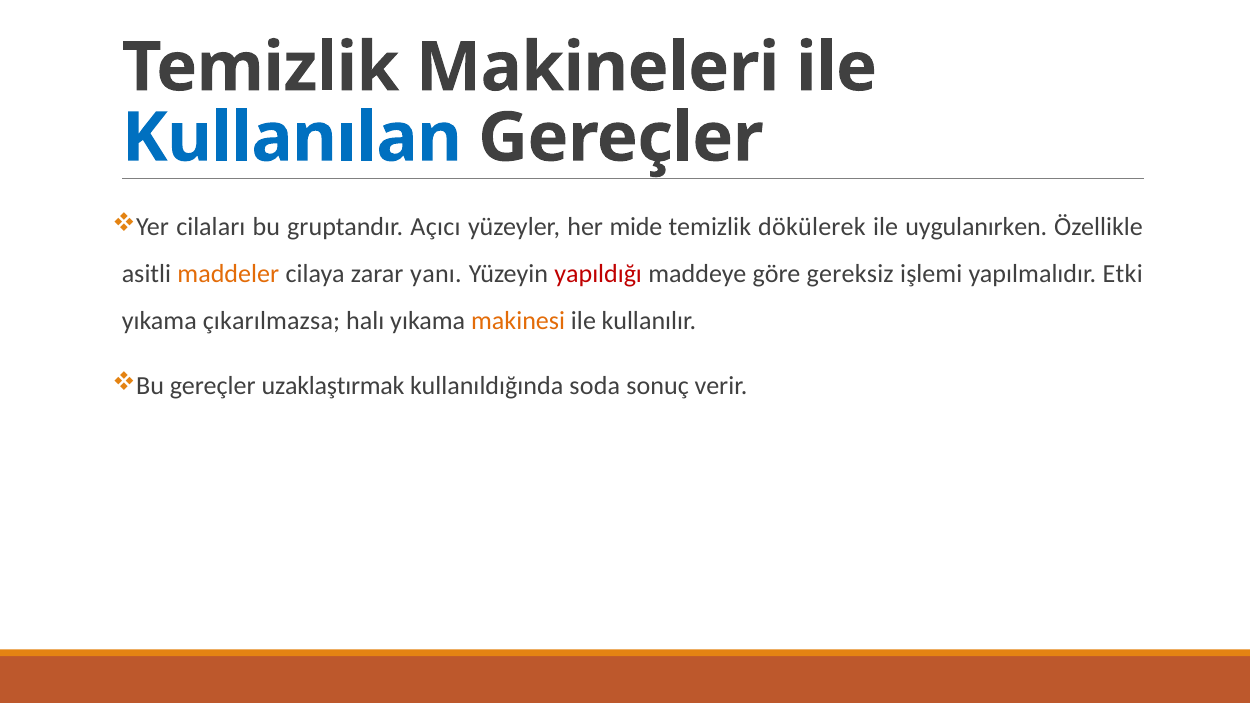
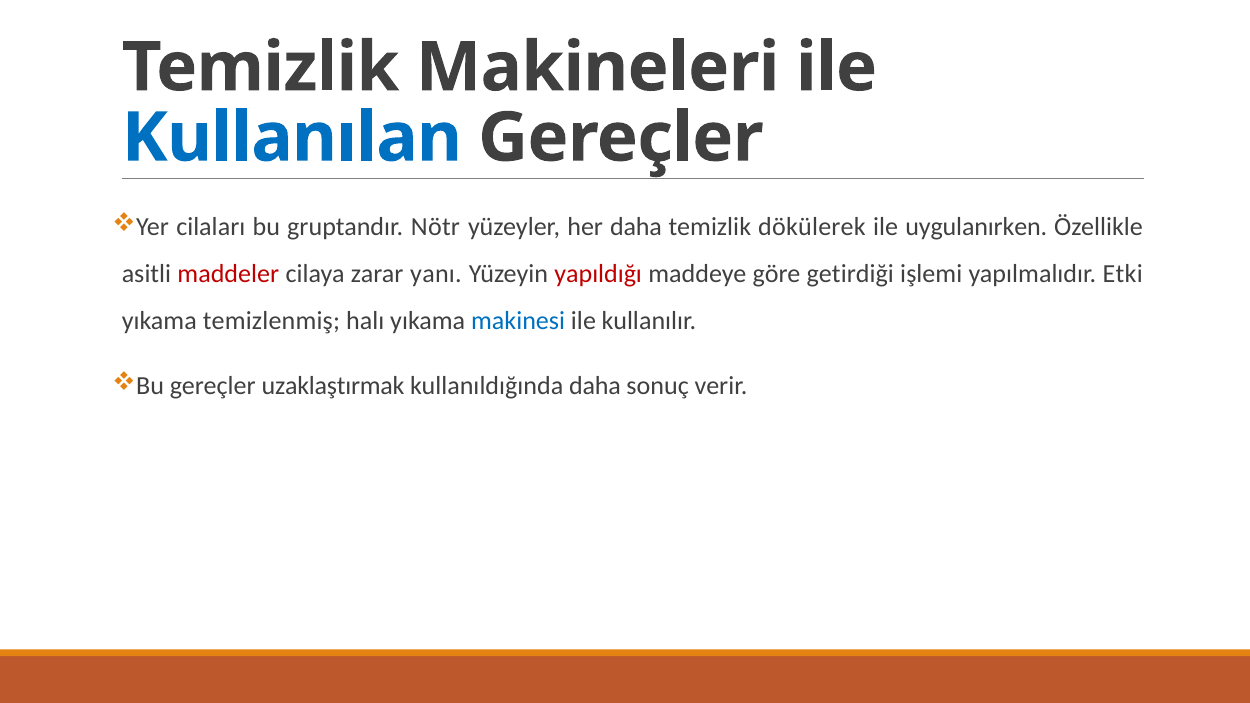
Açıcı: Açıcı -> Nötr
her mide: mide -> daha
maddeler colour: orange -> red
gereksiz: gereksiz -> getirdiği
çıkarılmazsa: çıkarılmazsa -> temizlenmiş
makinesi colour: orange -> blue
kullanıldığında soda: soda -> daha
